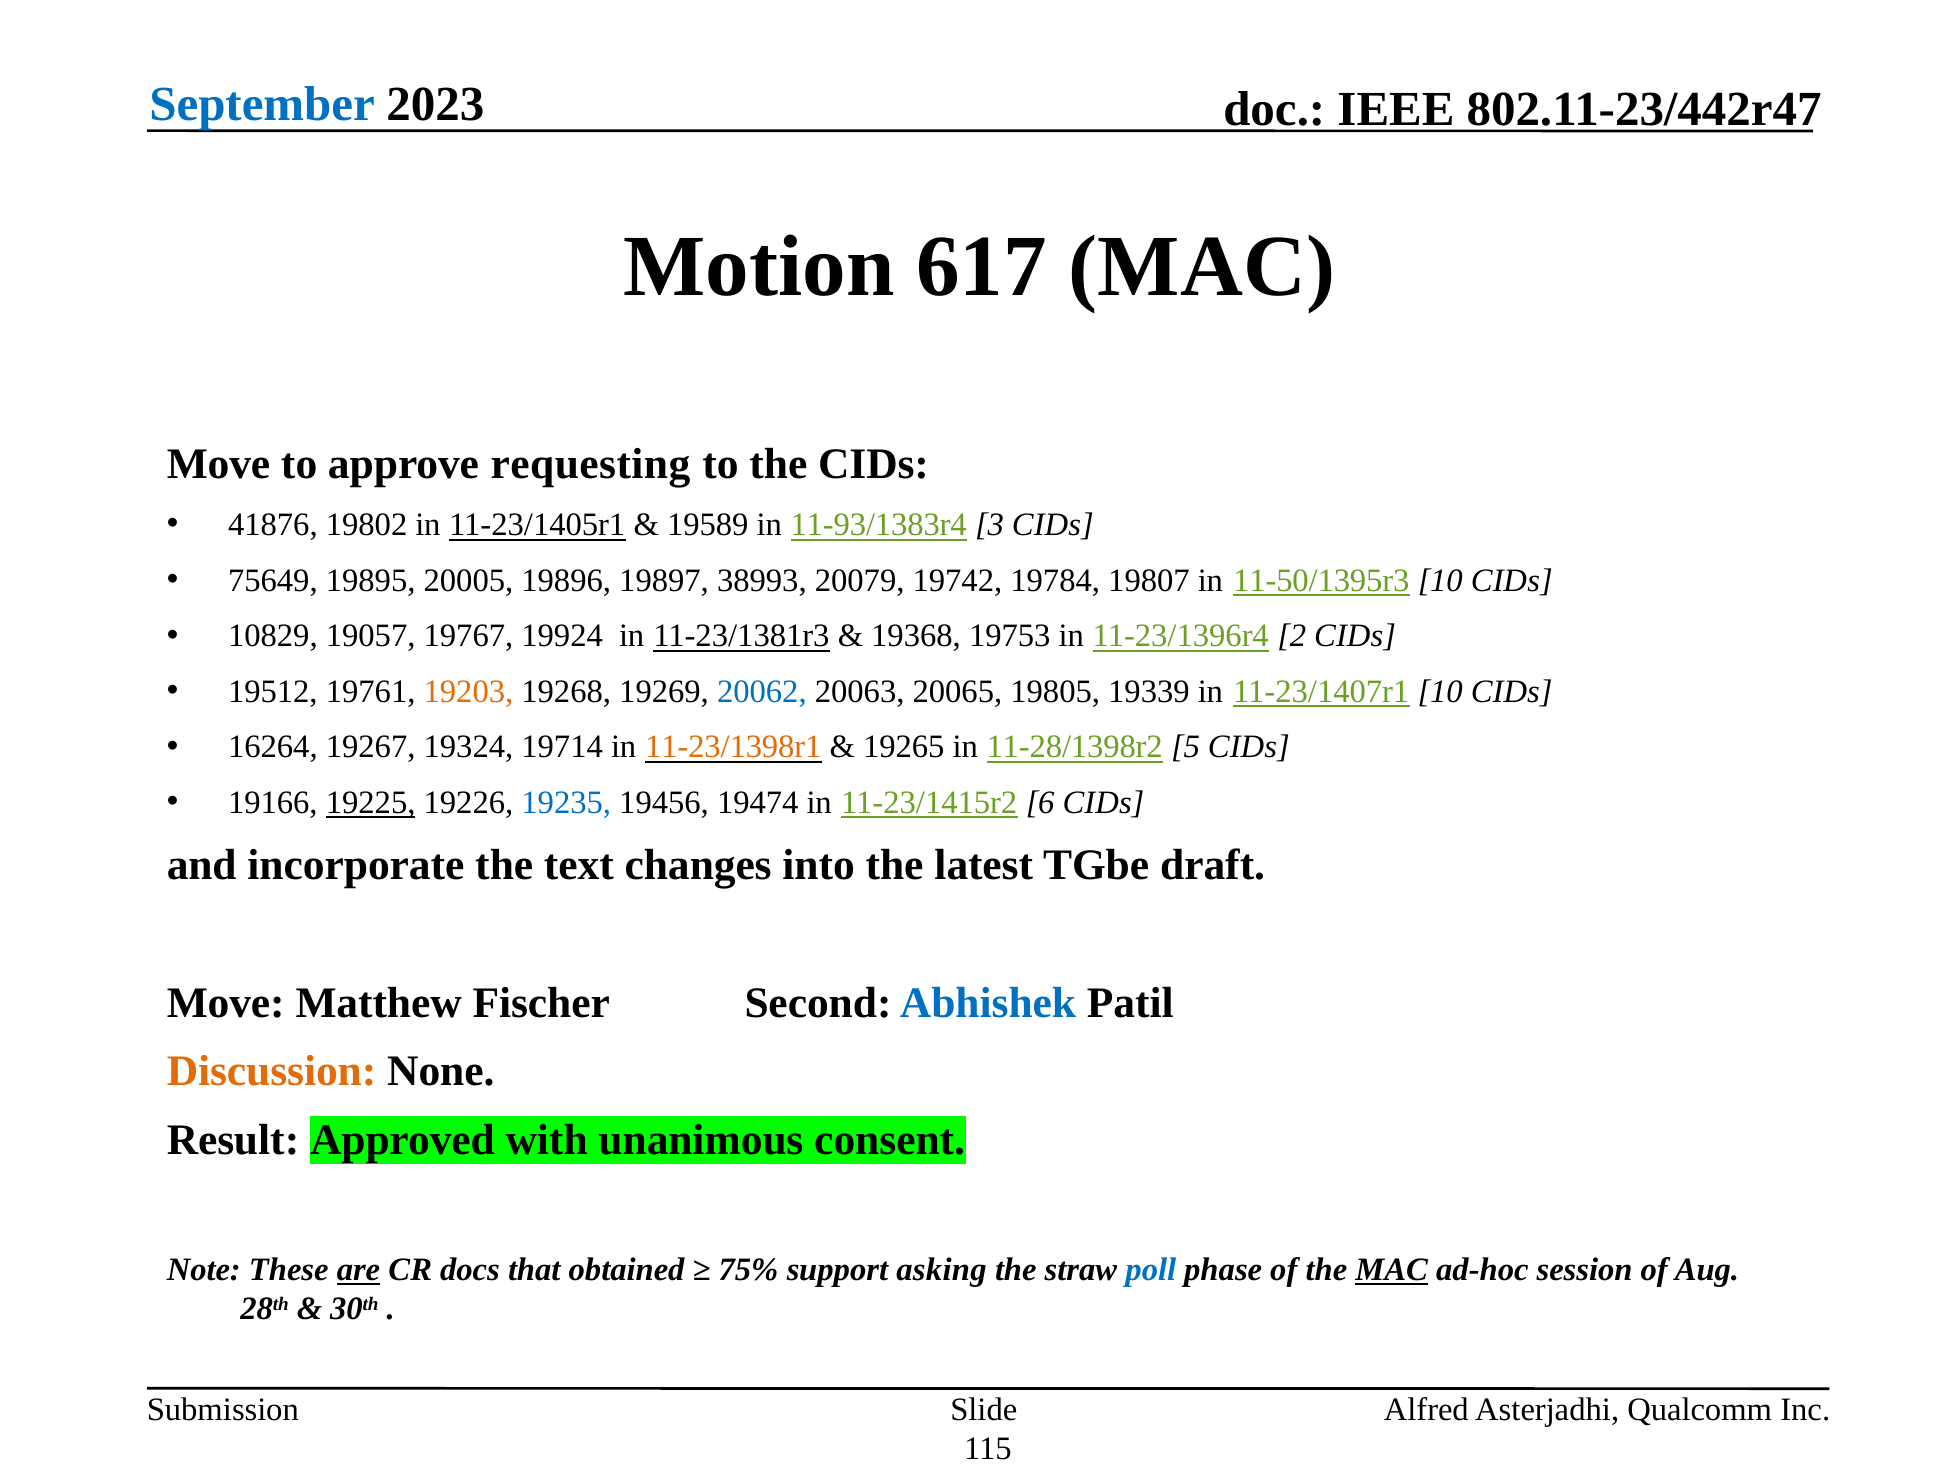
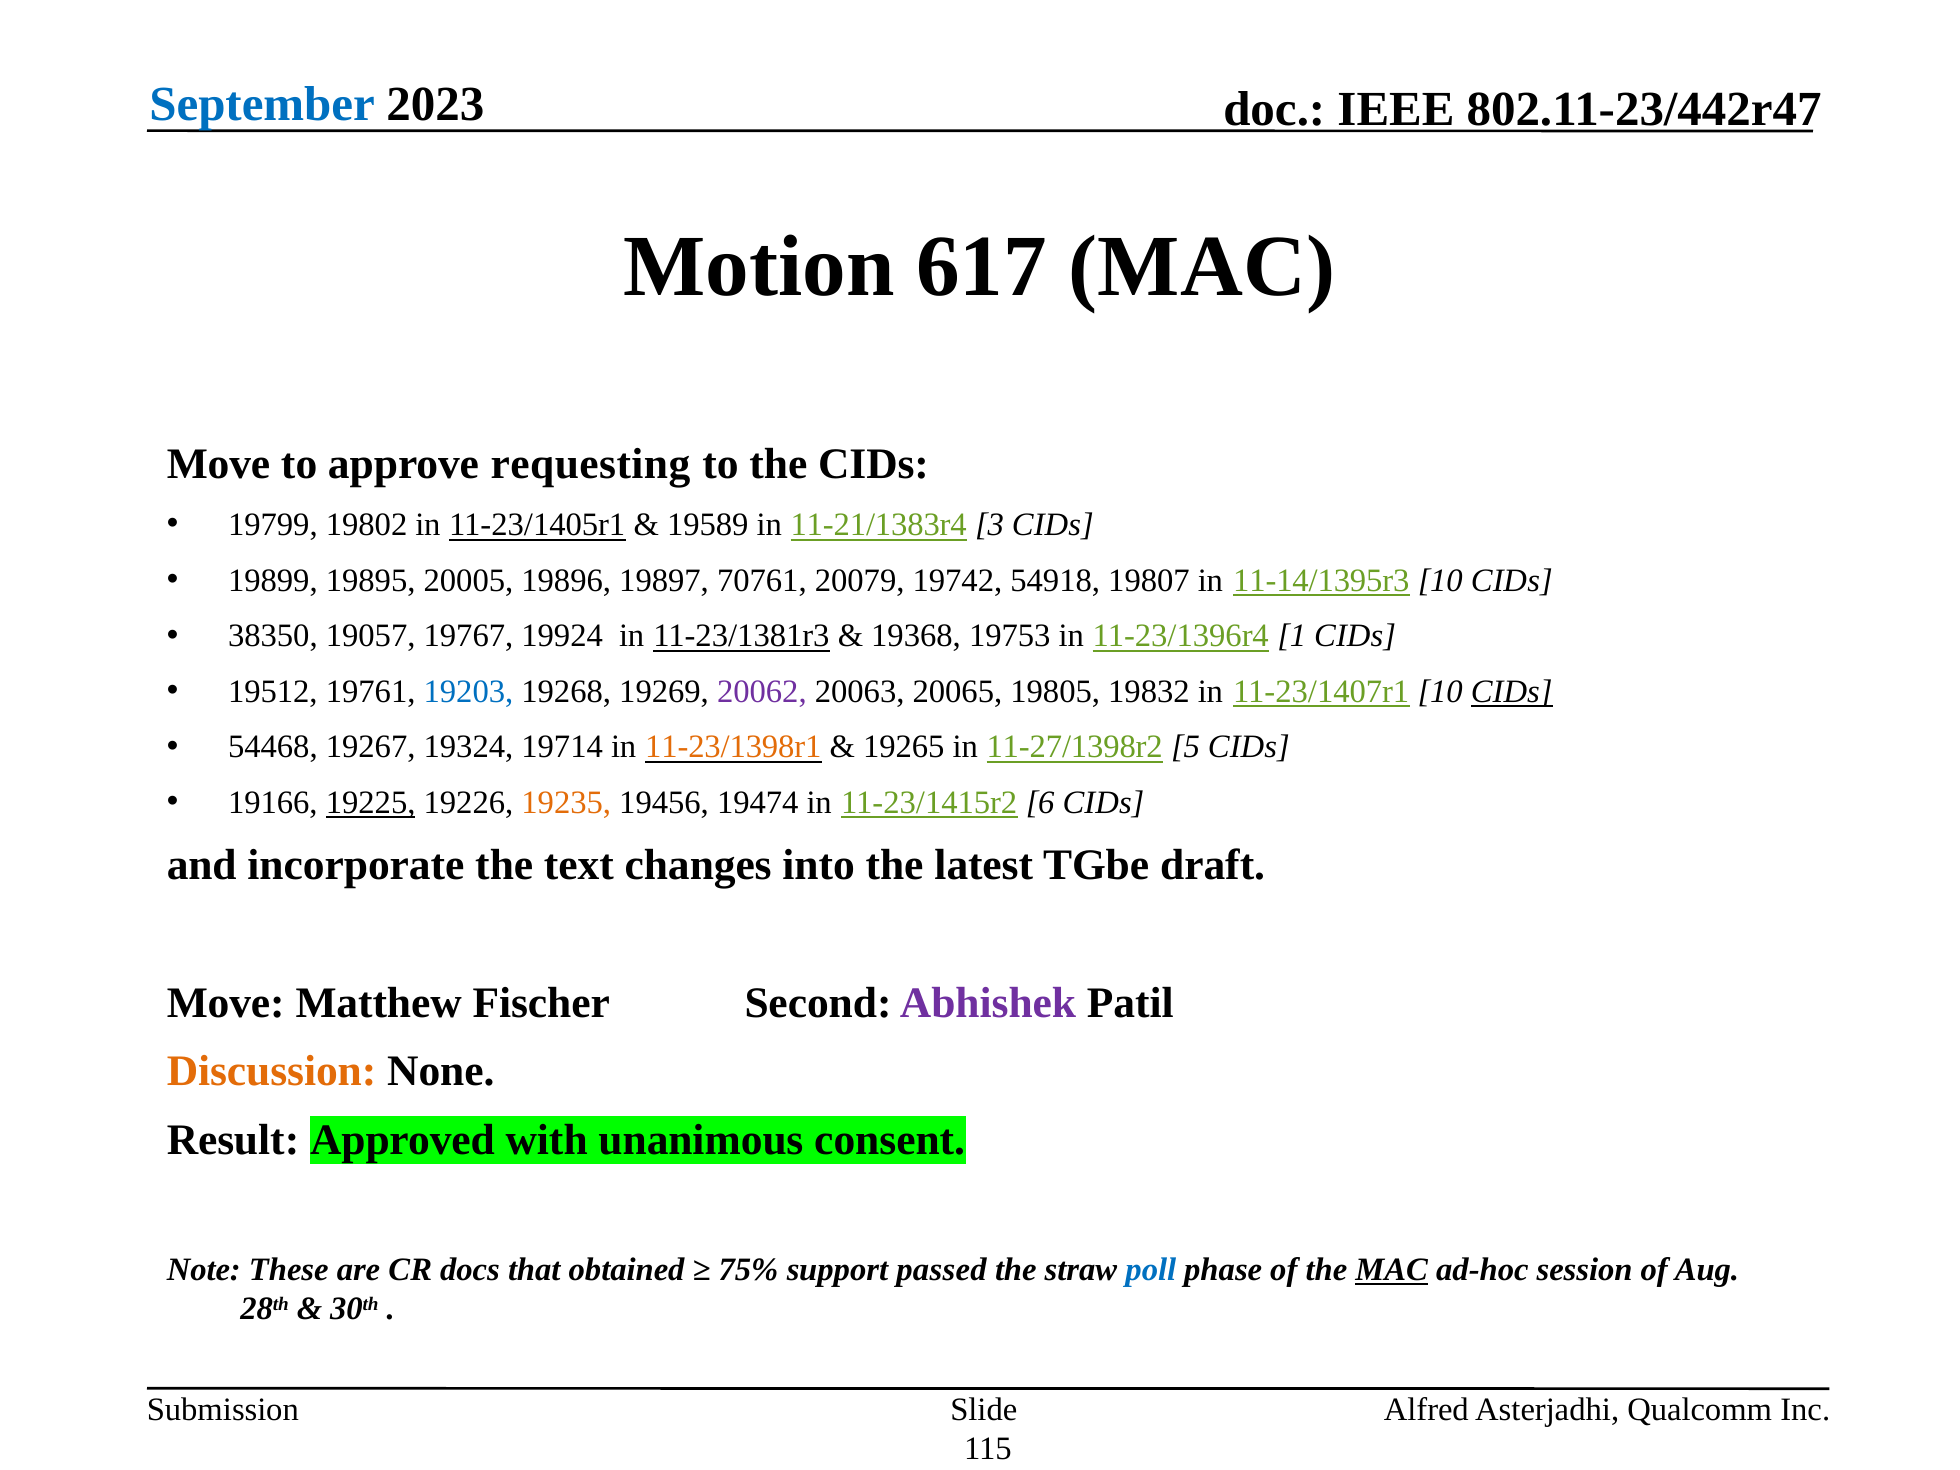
41876: 41876 -> 19799
11-93/1383r4: 11-93/1383r4 -> 11-21/1383r4
75649: 75649 -> 19899
38993: 38993 -> 70761
19784: 19784 -> 54918
11-50/1395r3: 11-50/1395r3 -> 11-14/1395r3
10829: 10829 -> 38350
2: 2 -> 1
19203 colour: orange -> blue
20062 colour: blue -> purple
19339: 19339 -> 19832
CIDs at (1512, 692) underline: none -> present
16264: 16264 -> 54468
11-28/1398r2: 11-28/1398r2 -> 11-27/1398r2
19235 colour: blue -> orange
Abhishek colour: blue -> purple
are underline: present -> none
asking: asking -> passed
